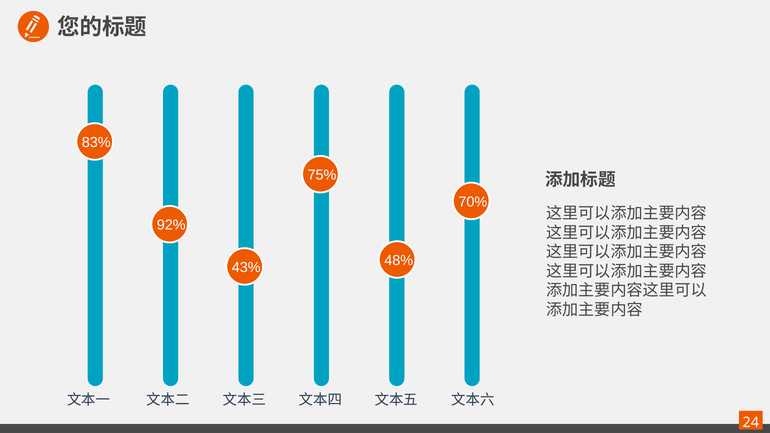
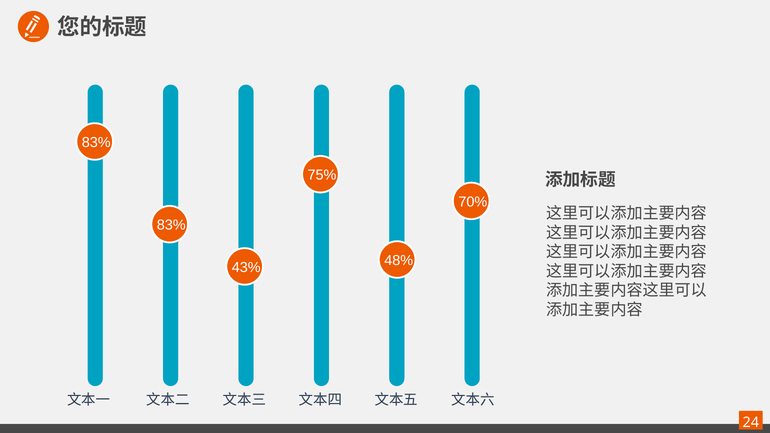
92% at (171, 225): 92% -> 83%
